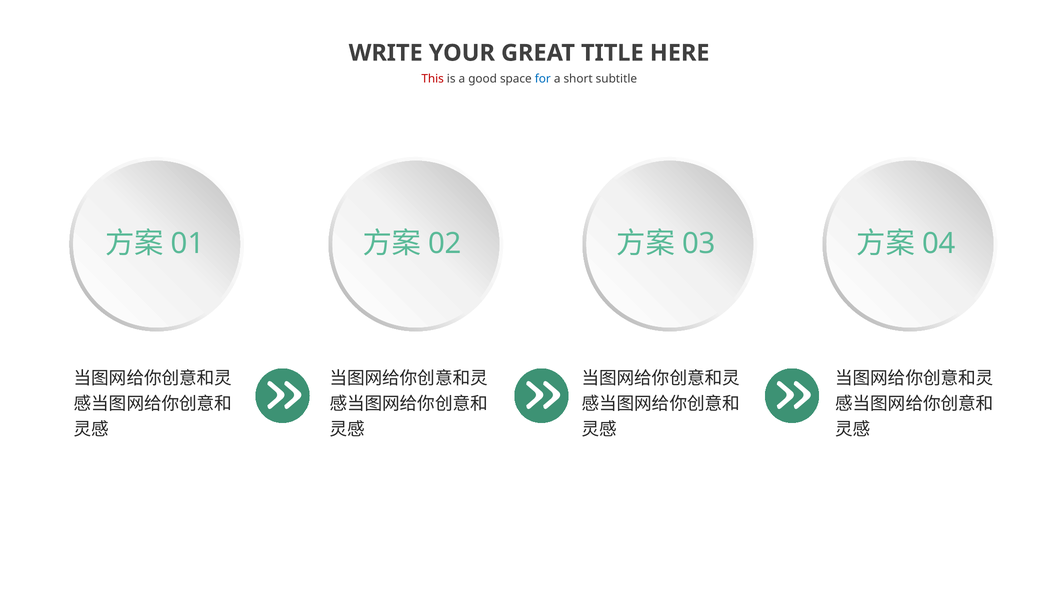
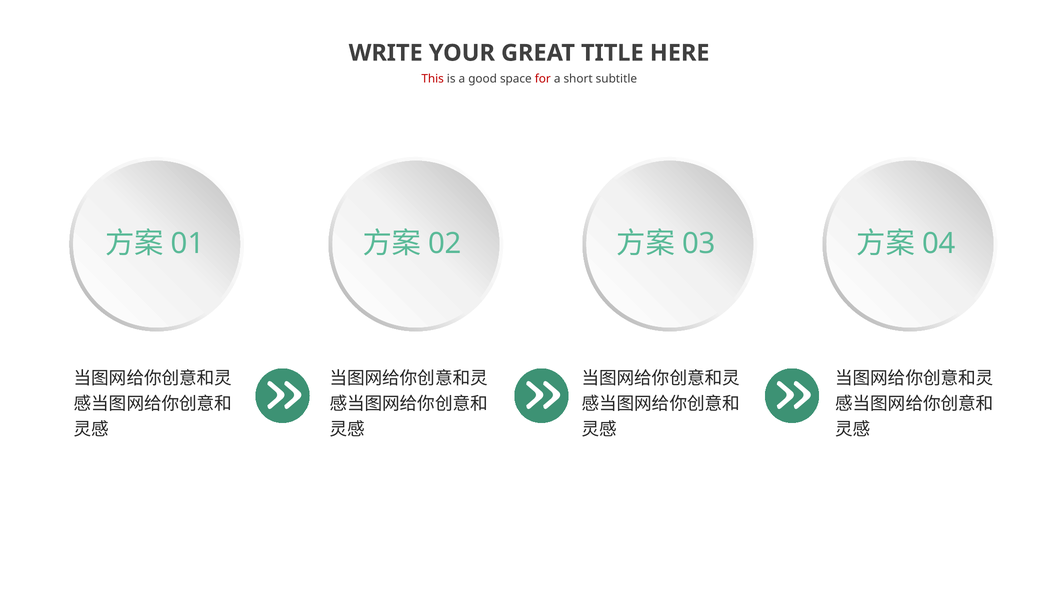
for colour: blue -> red
